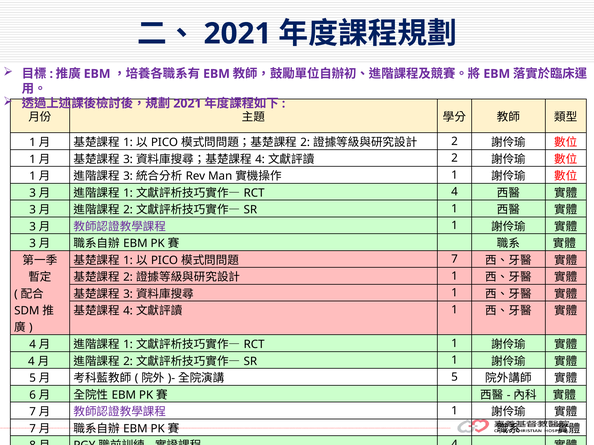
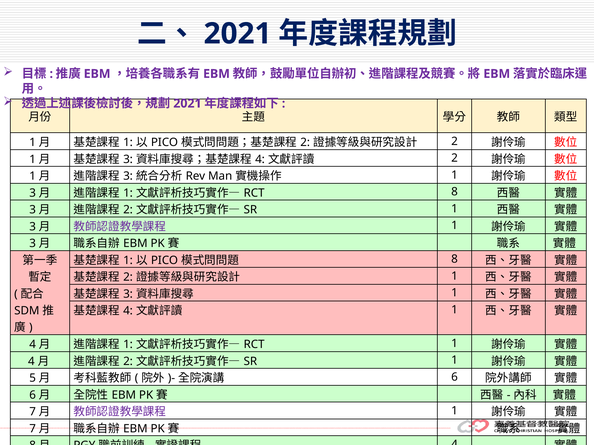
4 at (454, 192): 4 -> 8
7 at (454, 259): 7 -> 8
5 at (454, 377): 5 -> 6
